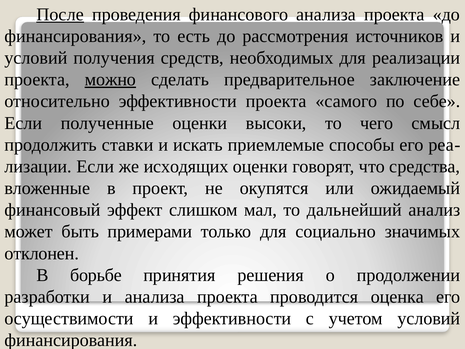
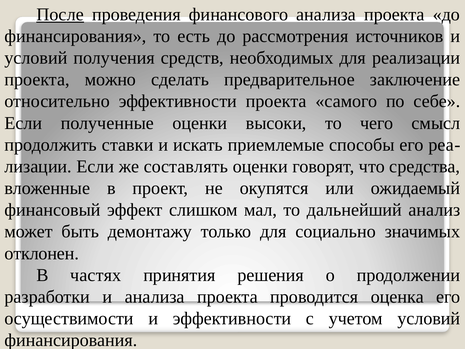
можно underline: present -> none
исходящих: исходящих -> составлять
примерами: примерами -> демонтажу
борьбе: борьбе -> частях
